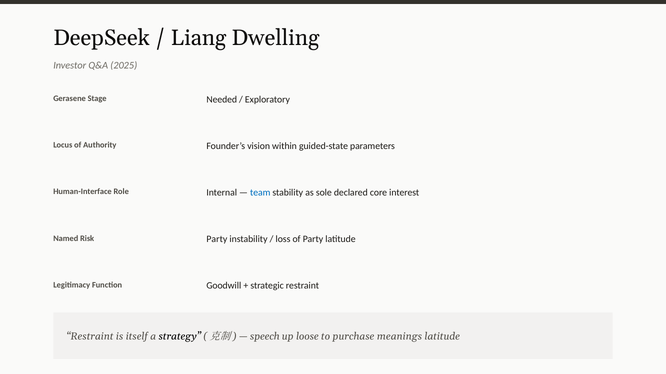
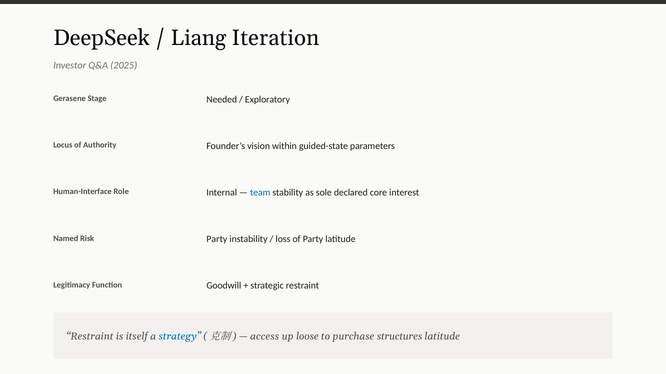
Dwelling: Dwelling -> Iteration
strategy colour: black -> blue
speech: speech -> access
meanings: meanings -> structures
